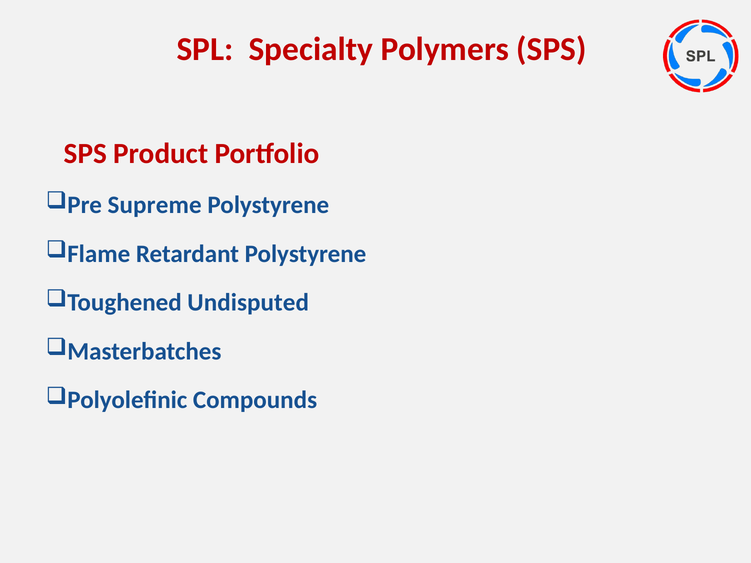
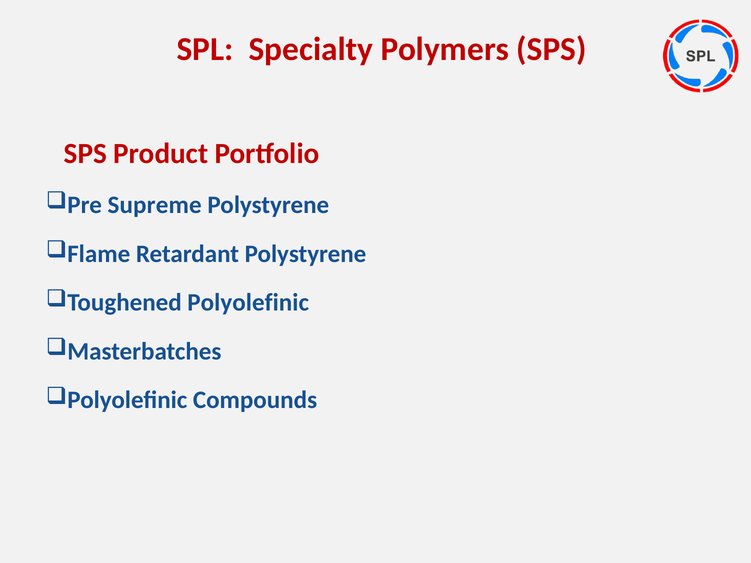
Toughened Undisputed: Undisputed -> Polyolefinic
